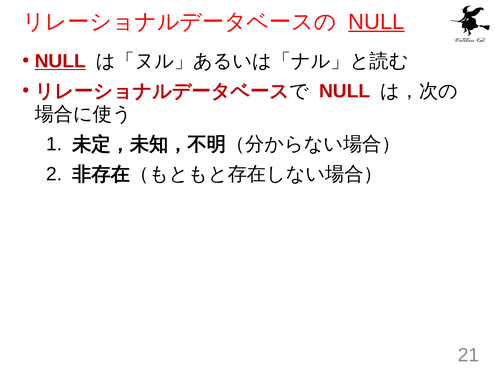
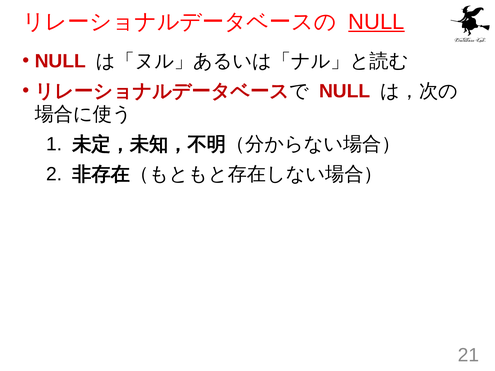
NULL at (60, 61) underline: present -> none
